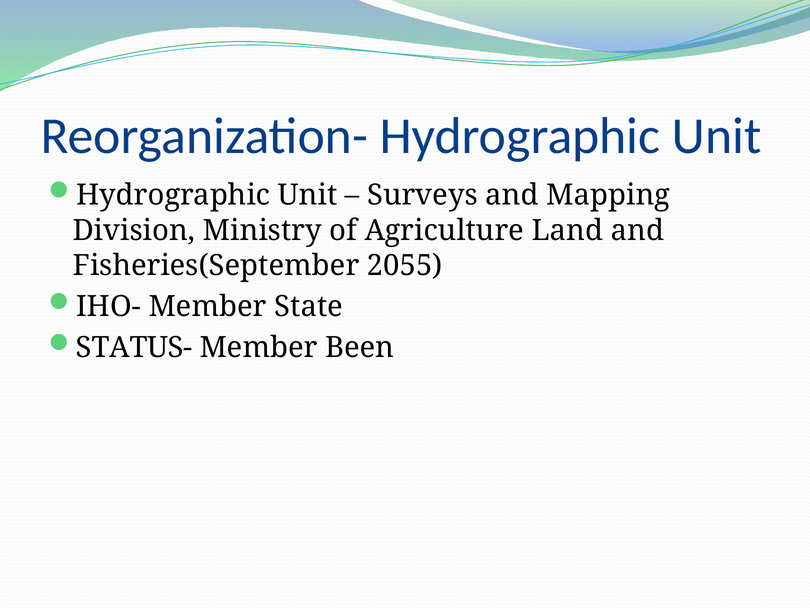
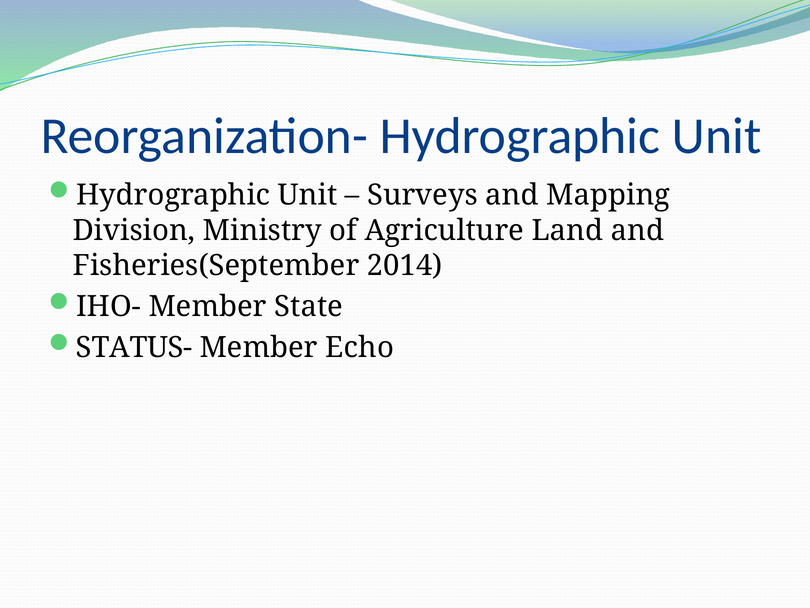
2055: 2055 -> 2014
Been: Been -> Echo
